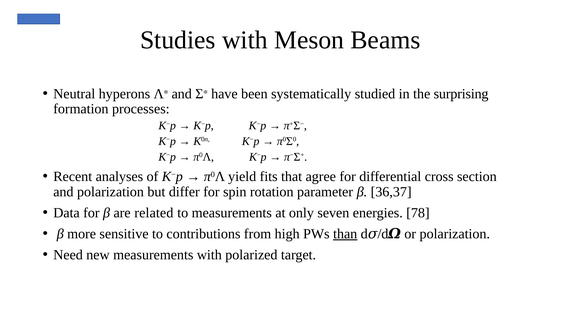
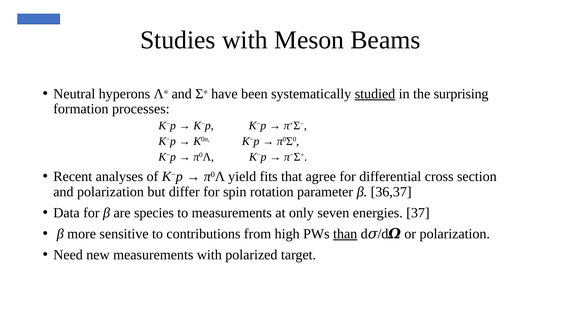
studied underline: none -> present
related: related -> species
78: 78 -> 37
